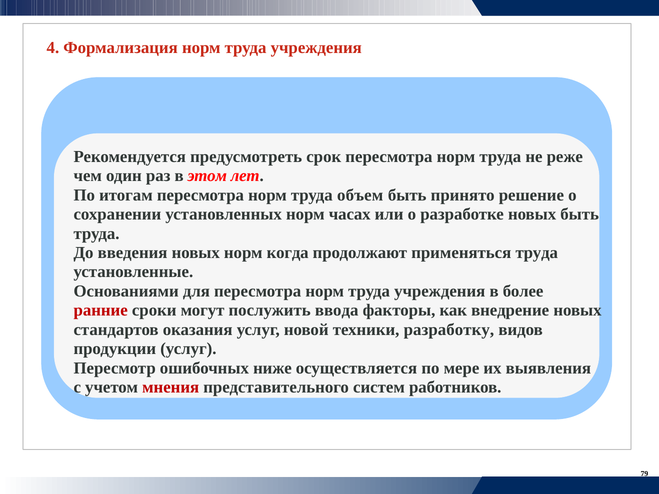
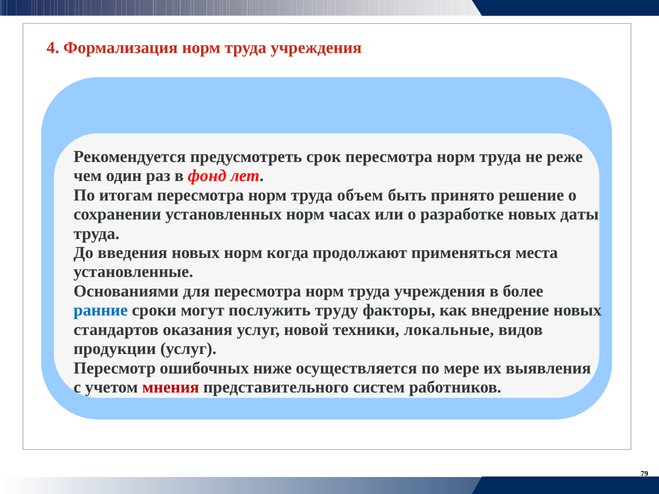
этом: этом -> фонд
новых быть: быть -> даты
применяться труда: труда -> места
ранние colour: red -> blue
ввода: ввода -> труду
разработку: разработку -> локальные
